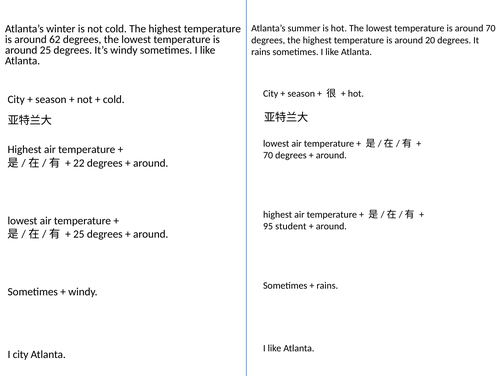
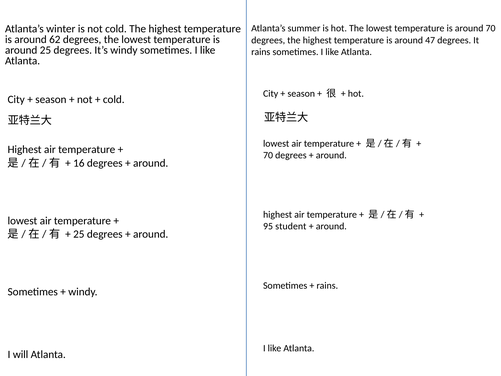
20: 20 -> 47
22: 22 -> 16
I city: city -> will
